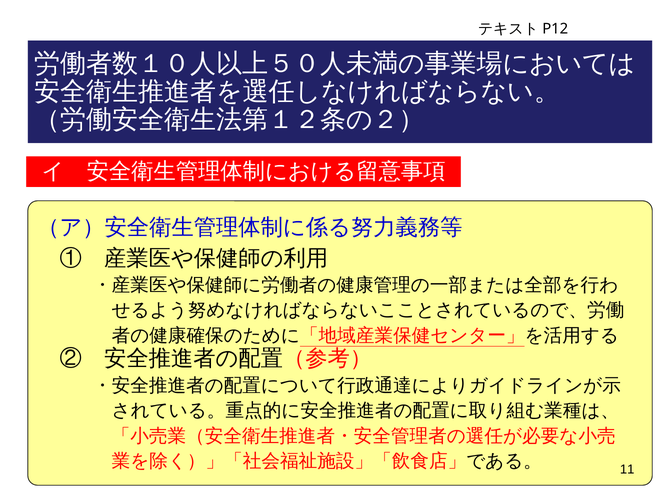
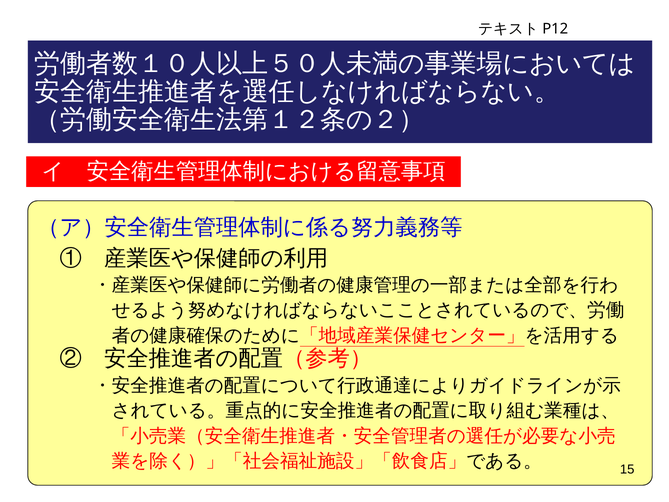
11: 11 -> 15
